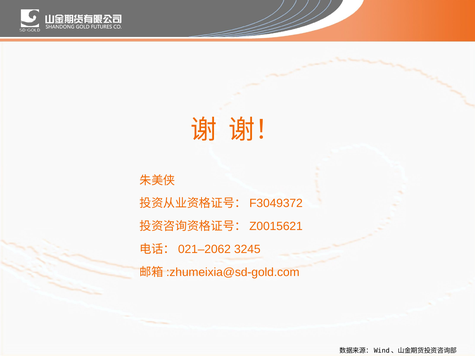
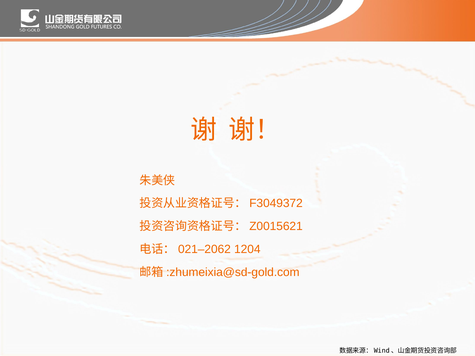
3245: 3245 -> 1204
